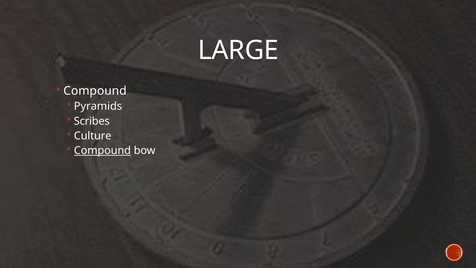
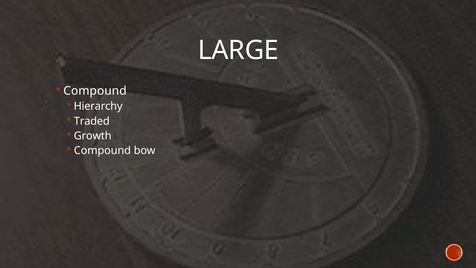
Pyramids: Pyramids -> Hierarchy
Scribes: Scribes -> Traded
Culture: Culture -> Growth
Compound at (102, 150) underline: present -> none
